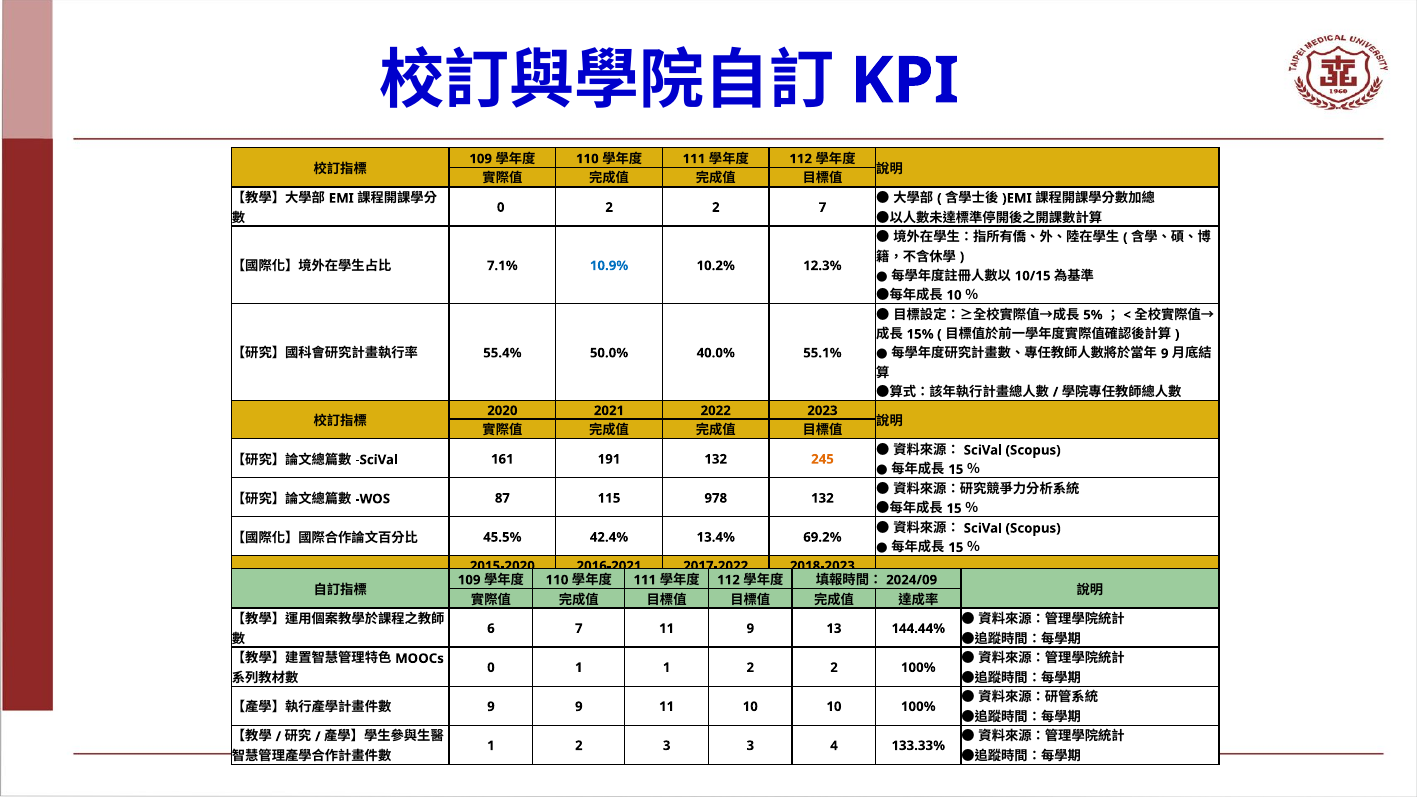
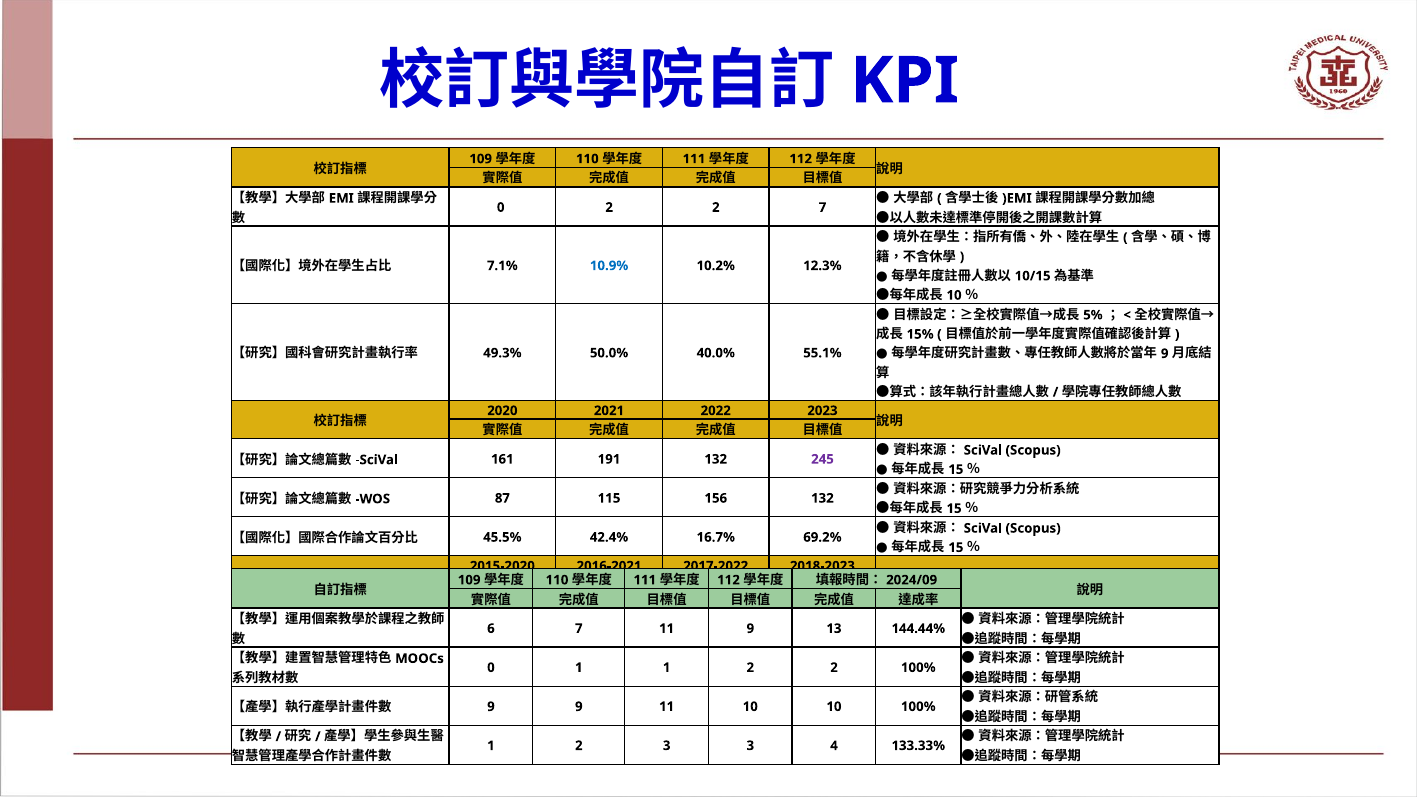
55.4%: 55.4% -> 49.3%
245 colour: orange -> purple
978: 978 -> 156
13.4%: 13.4% -> 16.7%
